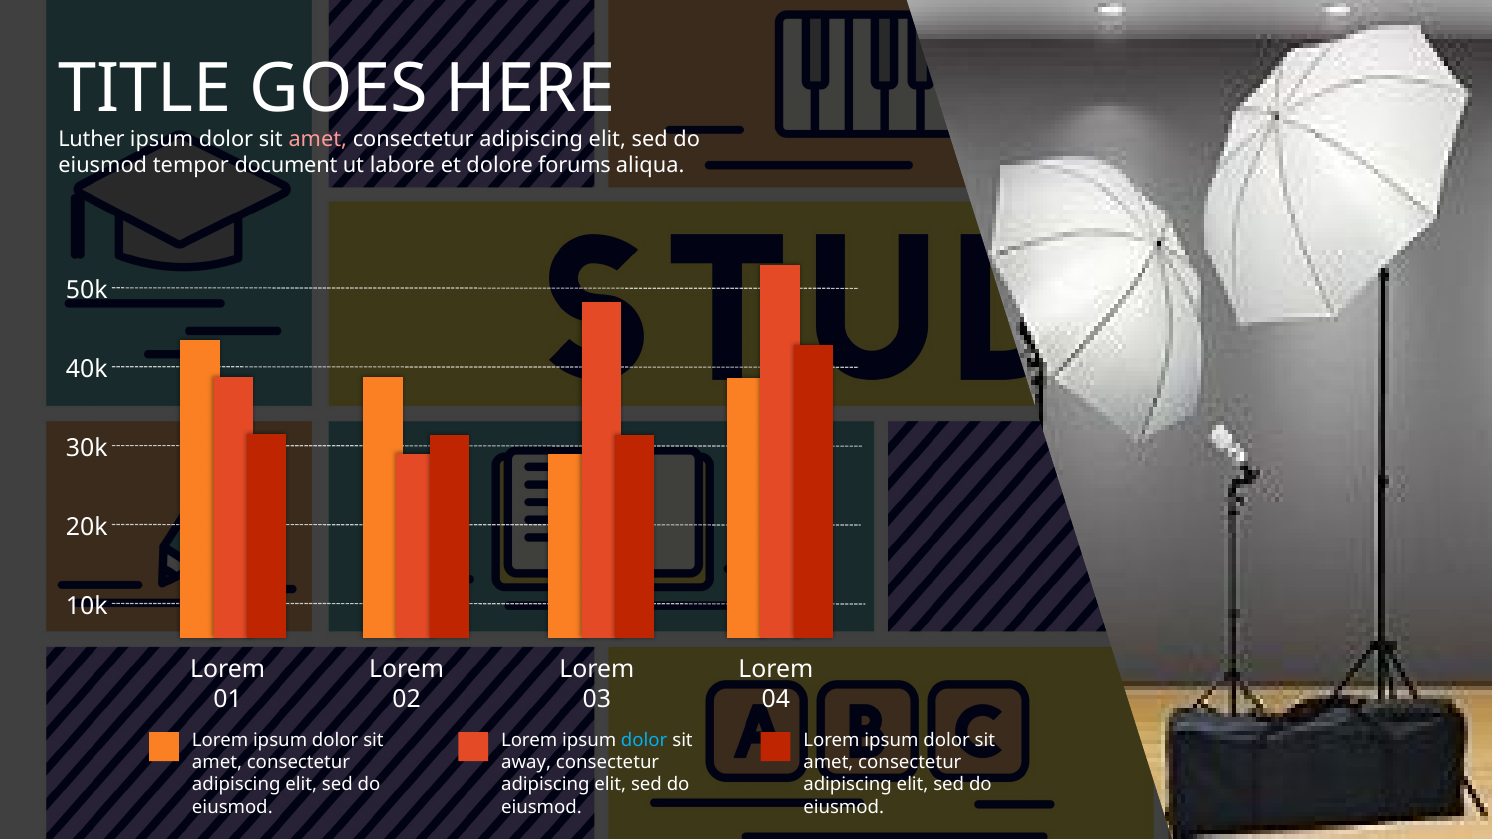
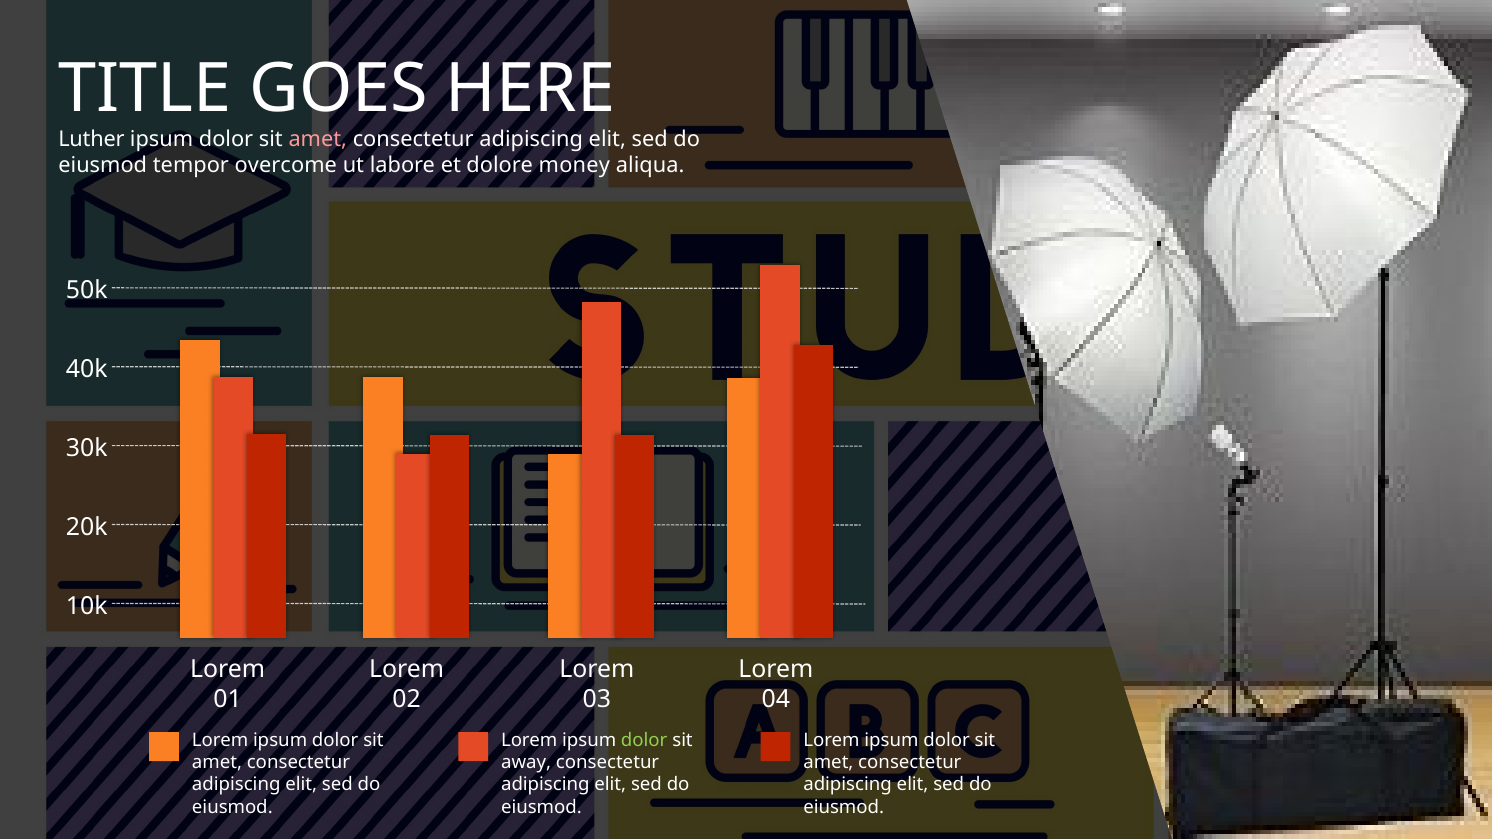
document: document -> overcome
forums: forums -> money
dolor at (644, 740) colour: light blue -> light green
